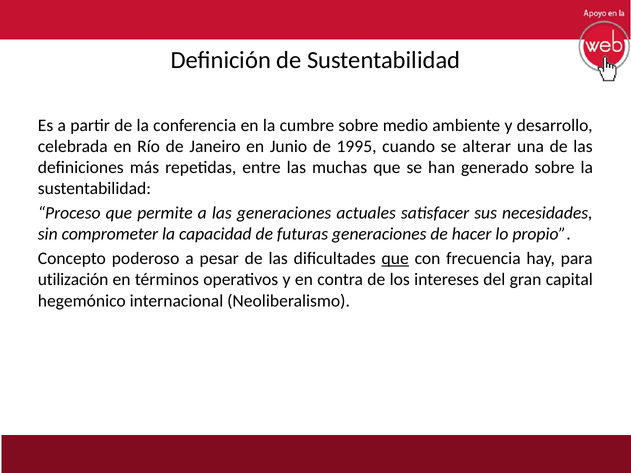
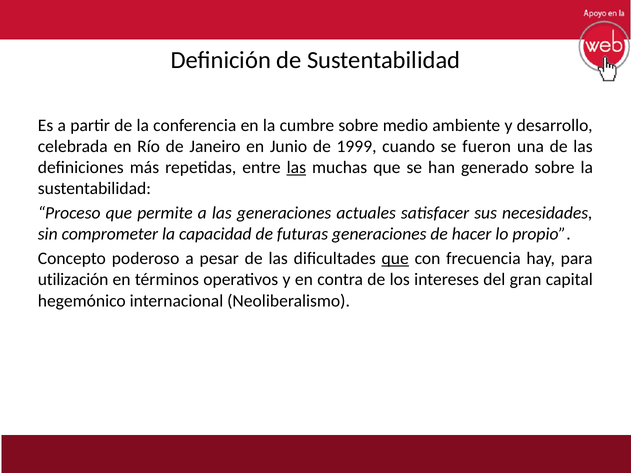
1995: 1995 -> 1999
alterar: alterar -> fueron
las at (296, 167) underline: none -> present
